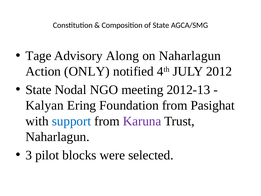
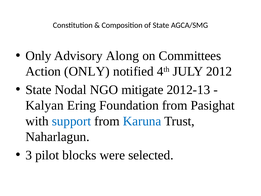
Tage at (38, 56): Tage -> Only
on Naharlagun: Naharlagun -> Committees
meeting: meeting -> mitigate
Karuna colour: purple -> blue
